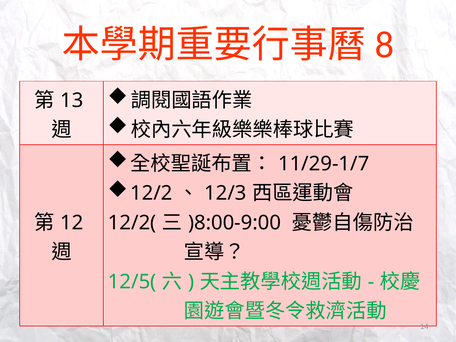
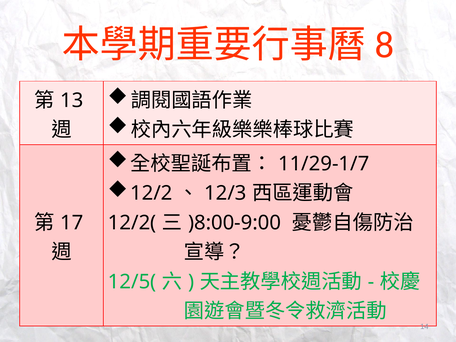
12: 12 -> 17
